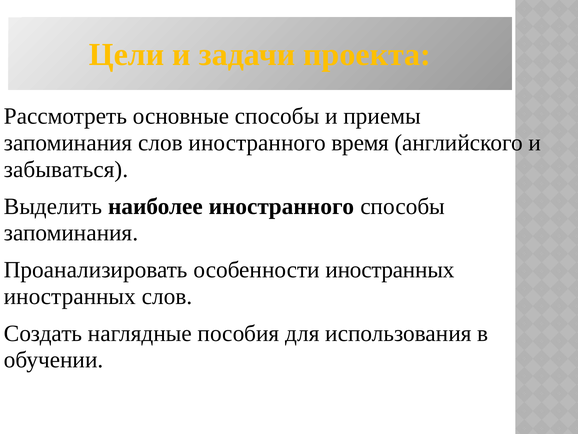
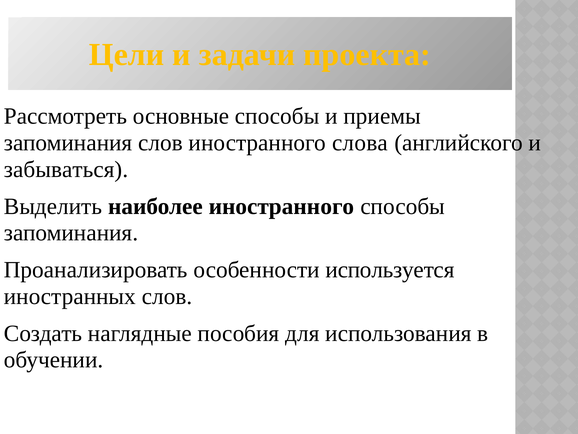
время: время -> слова
особенности иностранных: иностранных -> используется
